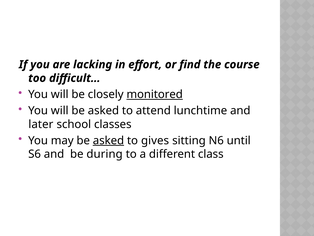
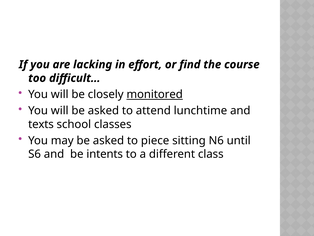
later: later -> texts
asked at (108, 140) underline: present -> none
gives: gives -> piece
during: during -> intents
